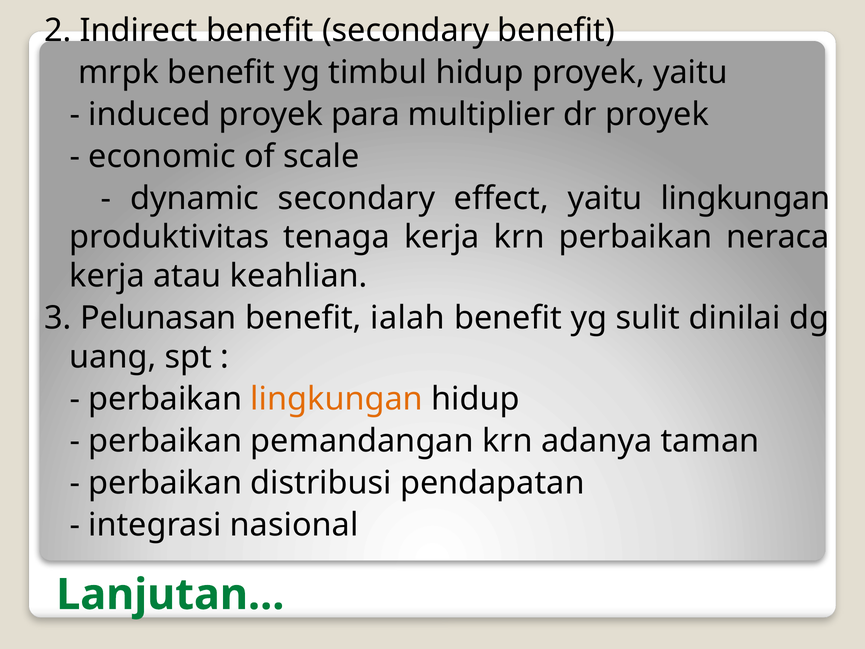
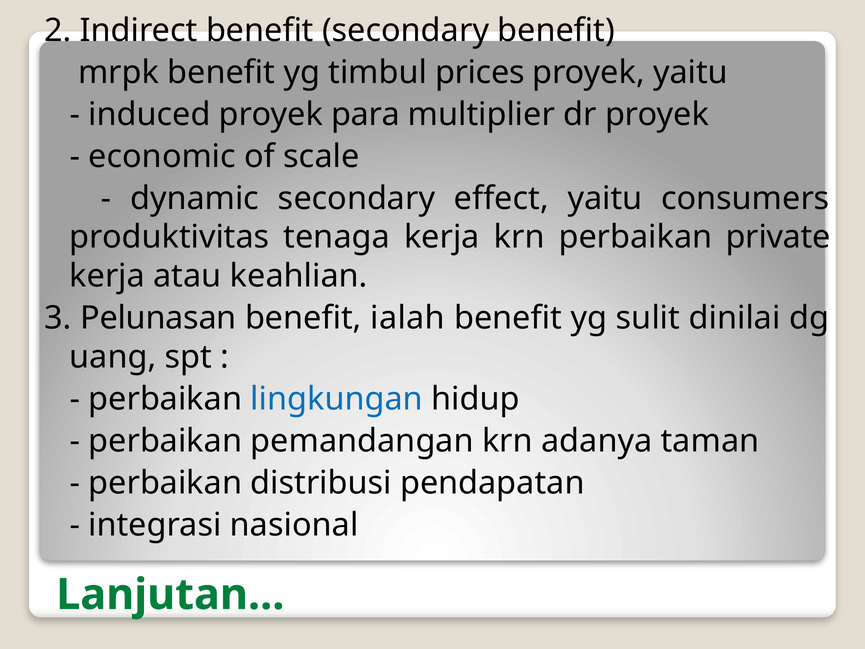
timbul hidup: hidup -> prices
yaitu lingkungan: lingkungan -> consumers
neraca: neraca -> private
lingkungan at (337, 399) colour: orange -> blue
